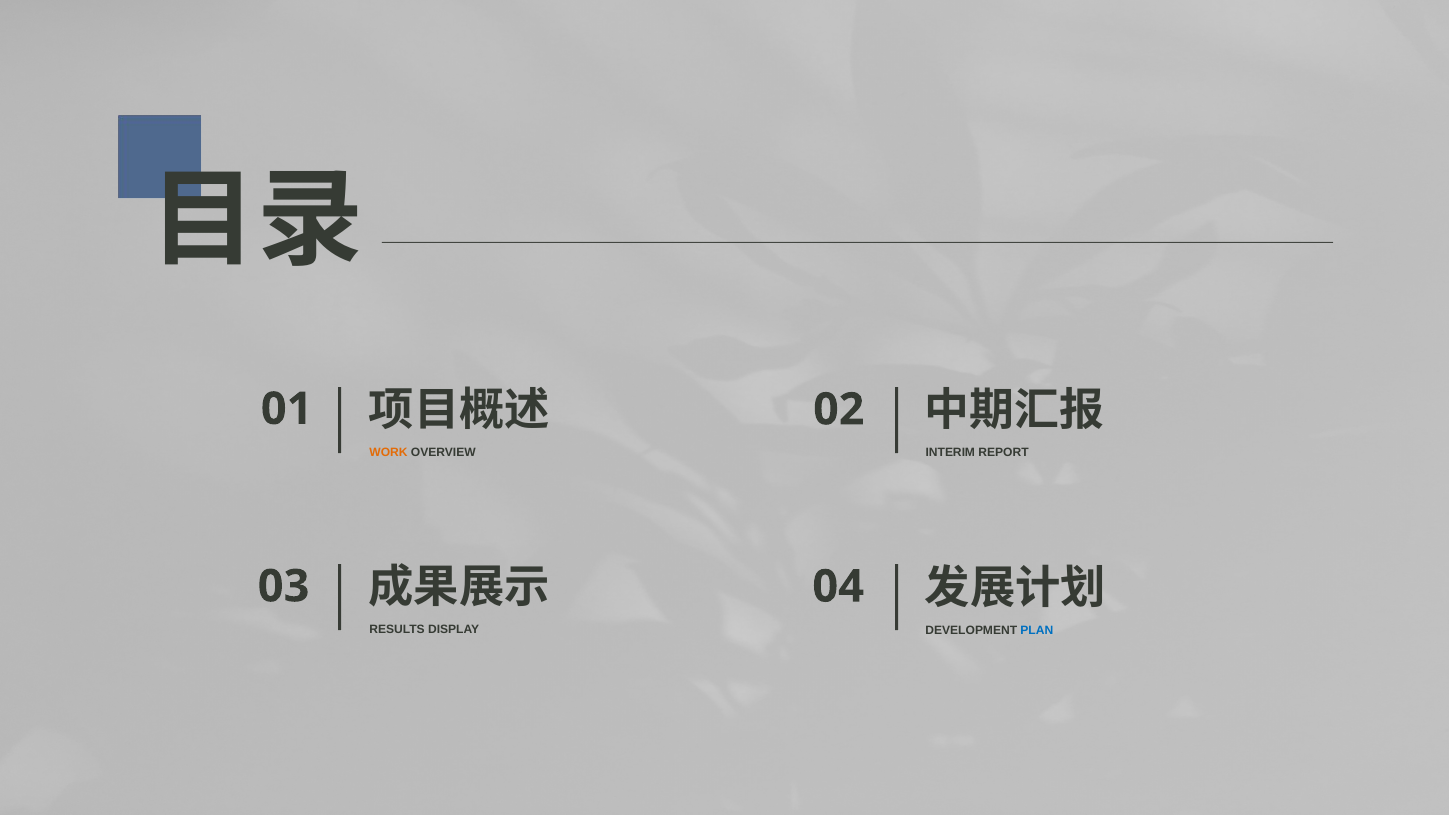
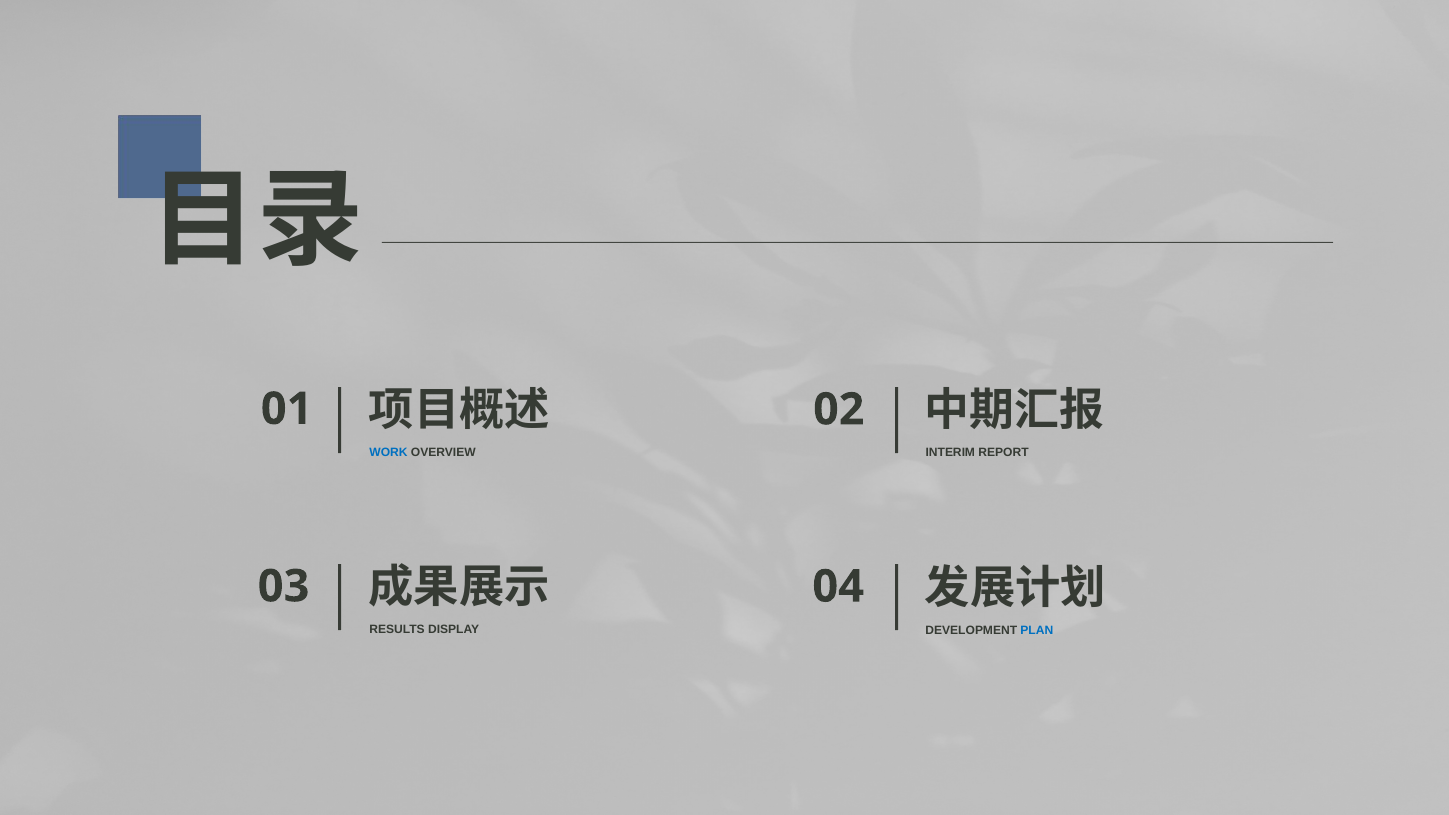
WORK colour: orange -> blue
